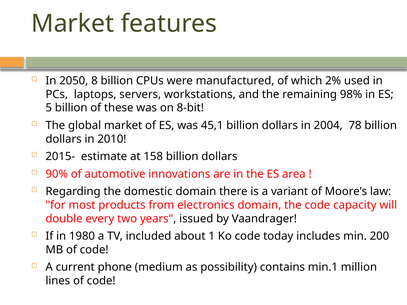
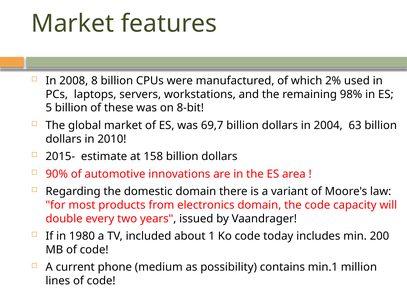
2050: 2050 -> 2008
45,1: 45,1 -> 69,7
78: 78 -> 63
